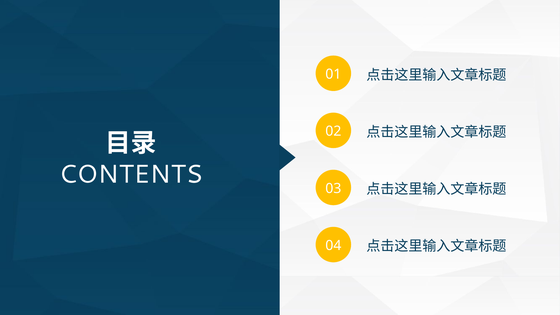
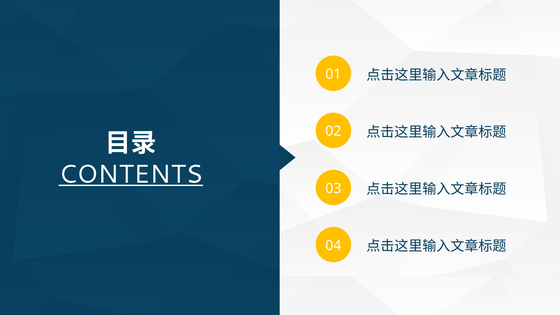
CONTENTS underline: none -> present
